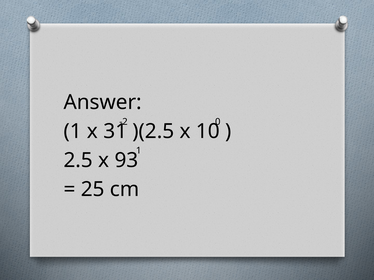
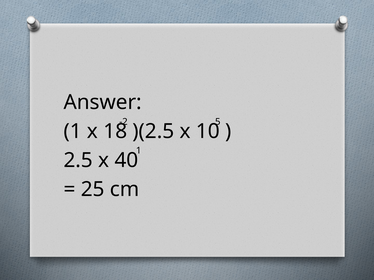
0: 0 -> 5
31: 31 -> 18
93: 93 -> 40
